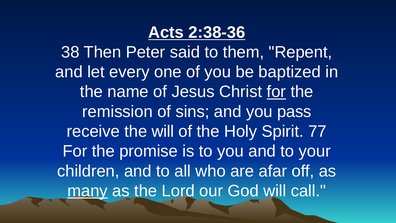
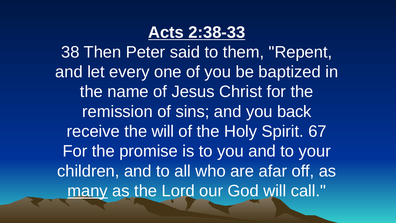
2:38-36: 2:38-36 -> 2:38-33
for at (276, 92) underline: present -> none
pass: pass -> back
77: 77 -> 67
